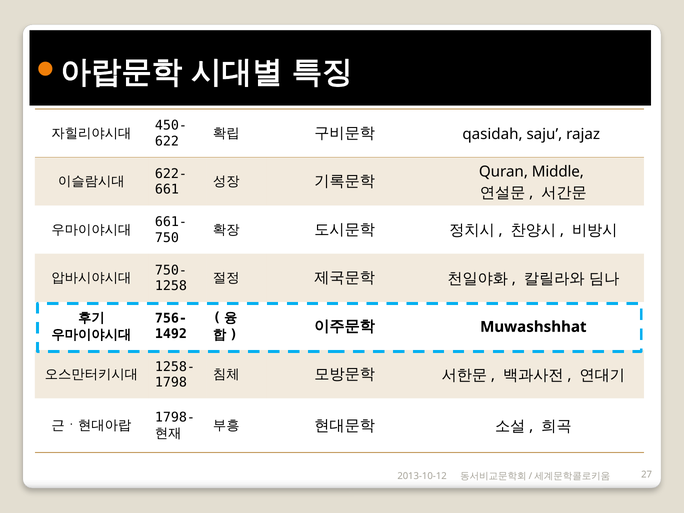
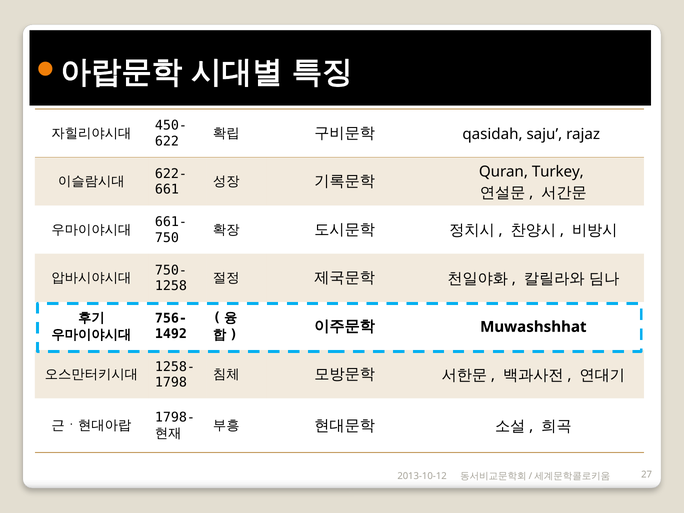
Middle: Middle -> Turkey
